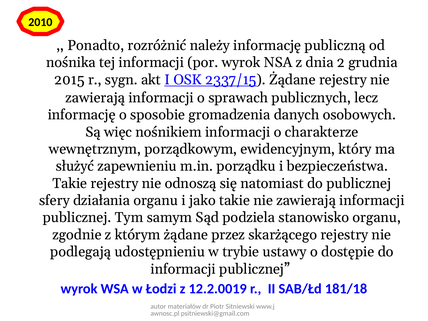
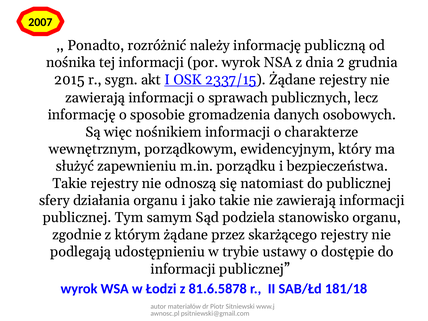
2010: 2010 -> 2007
12.2.0019: 12.2.0019 -> 81.6.5878
